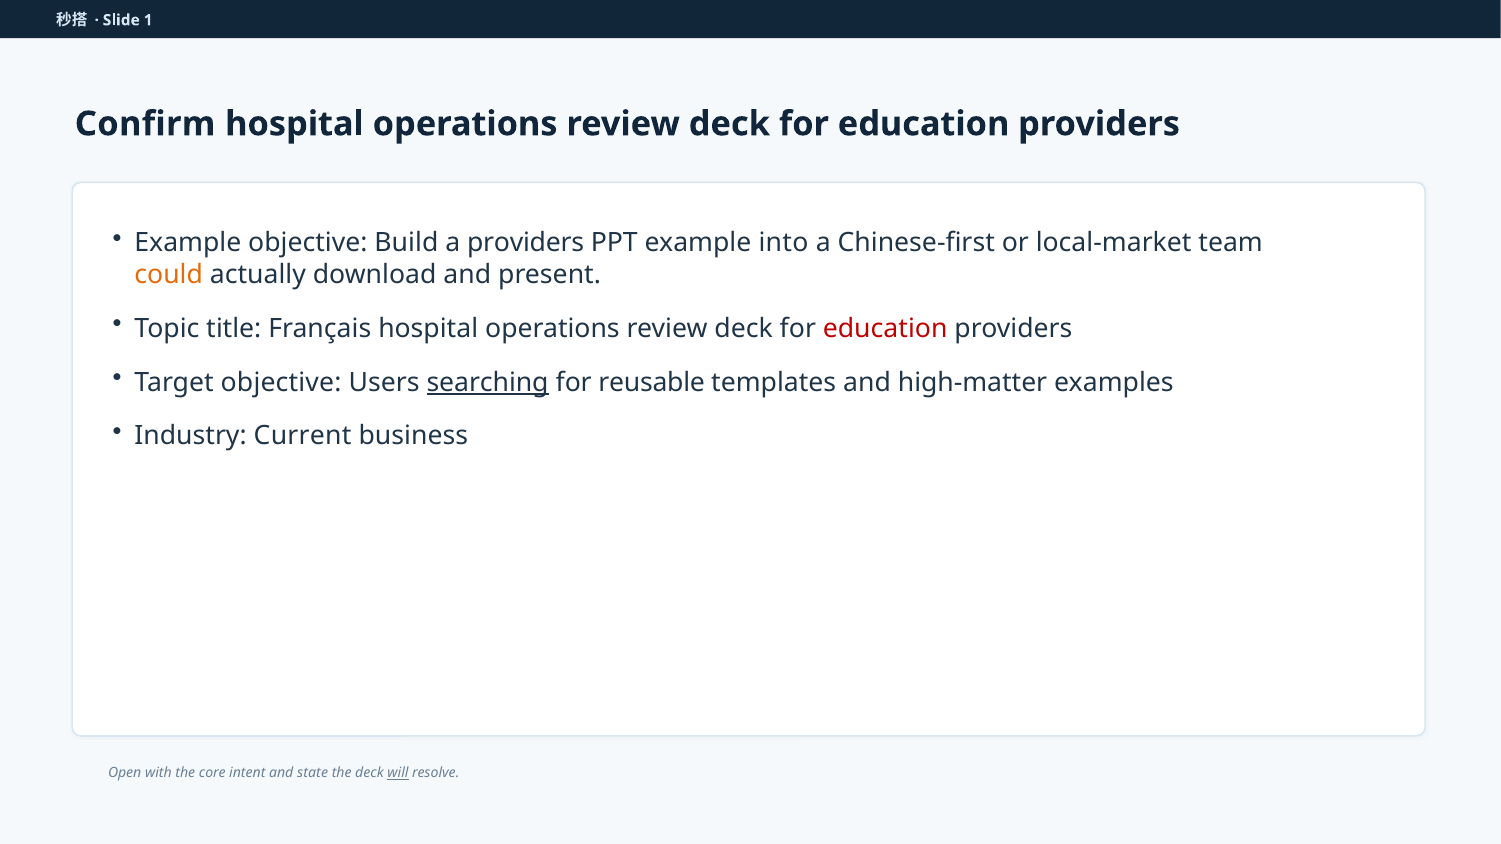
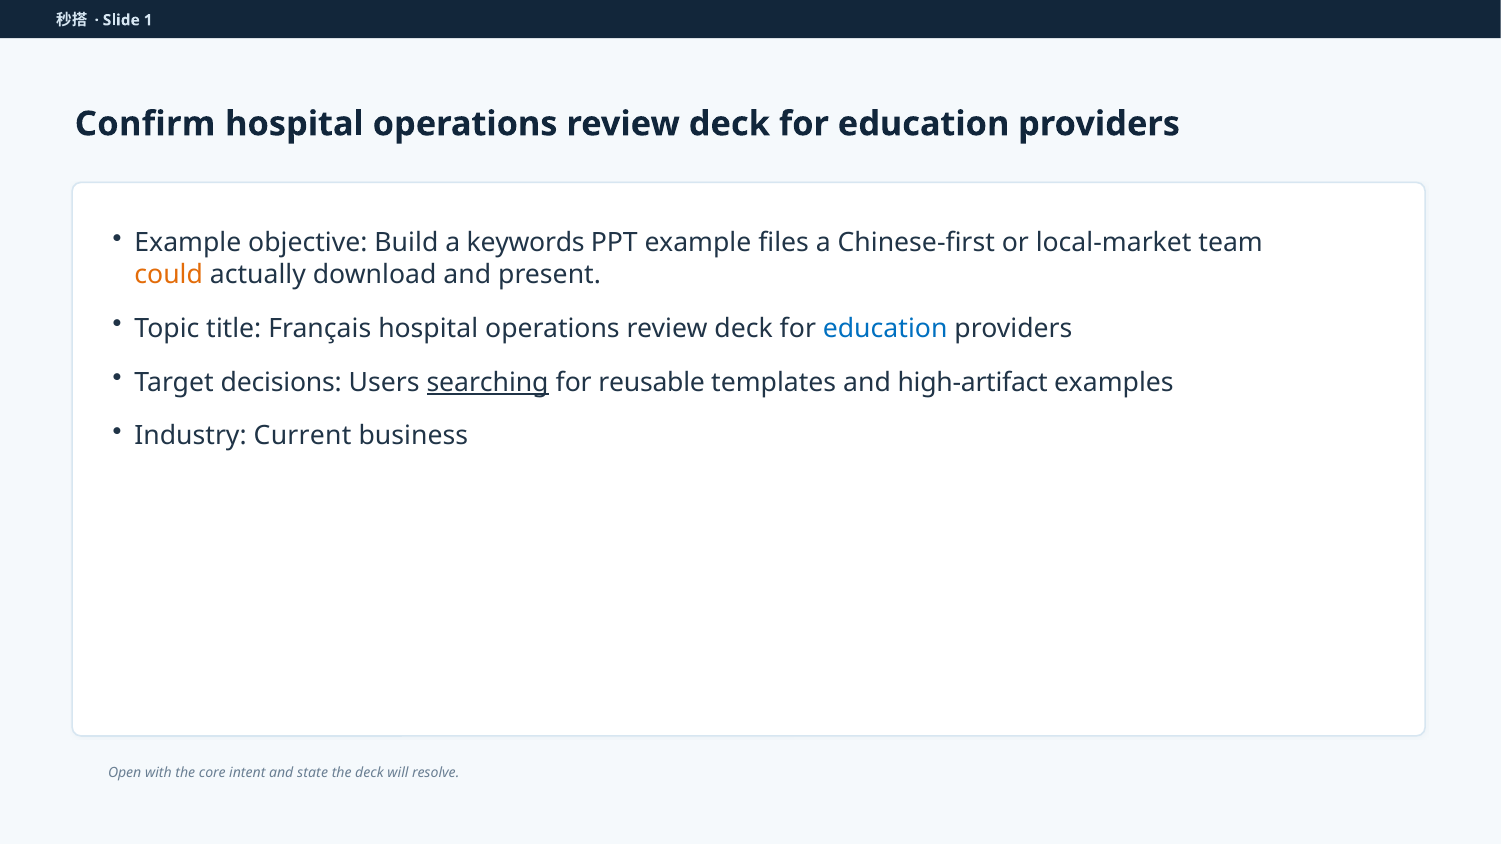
a providers: providers -> keywords
into: into -> files
education at (885, 329) colour: red -> blue
Target objective: objective -> decisions
high-matter: high-matter -> high-artifact
will underline: present -> none
